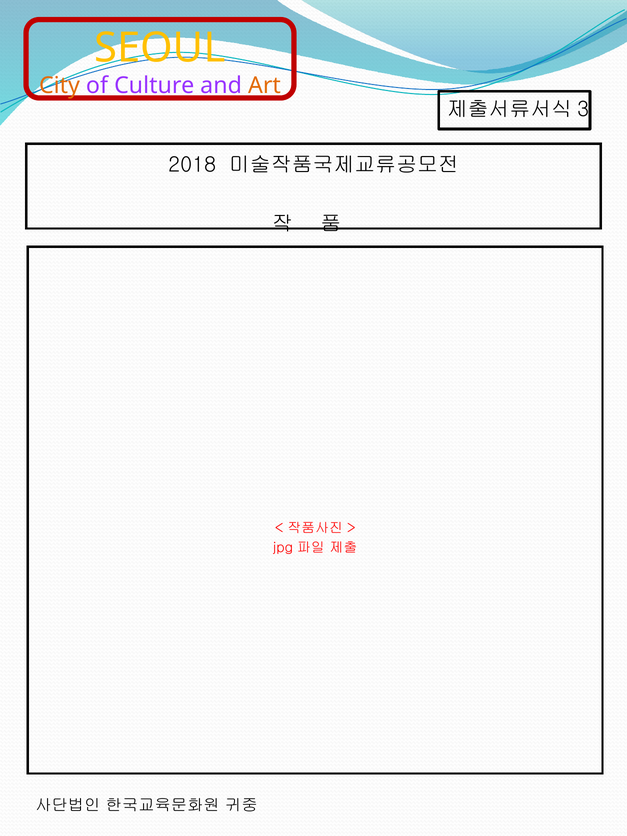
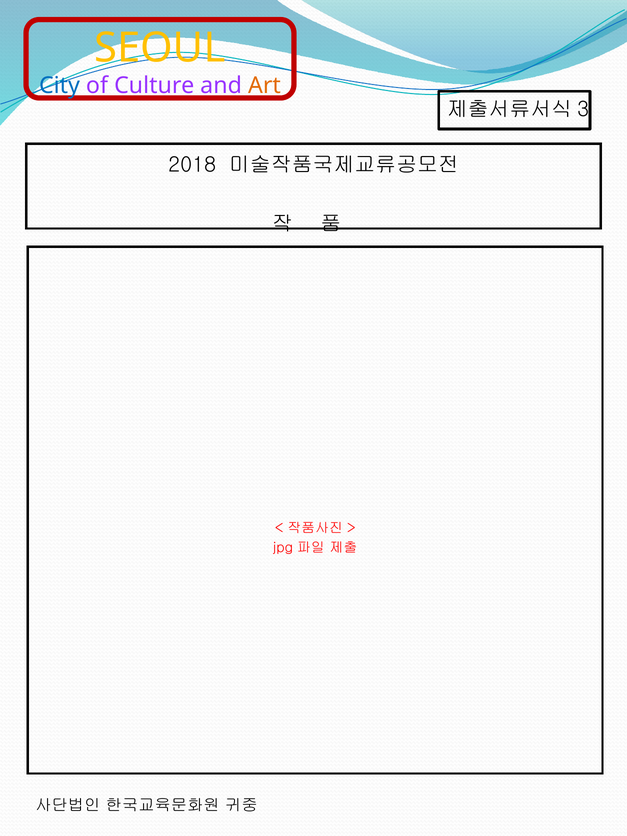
City colour: orange -> blue
